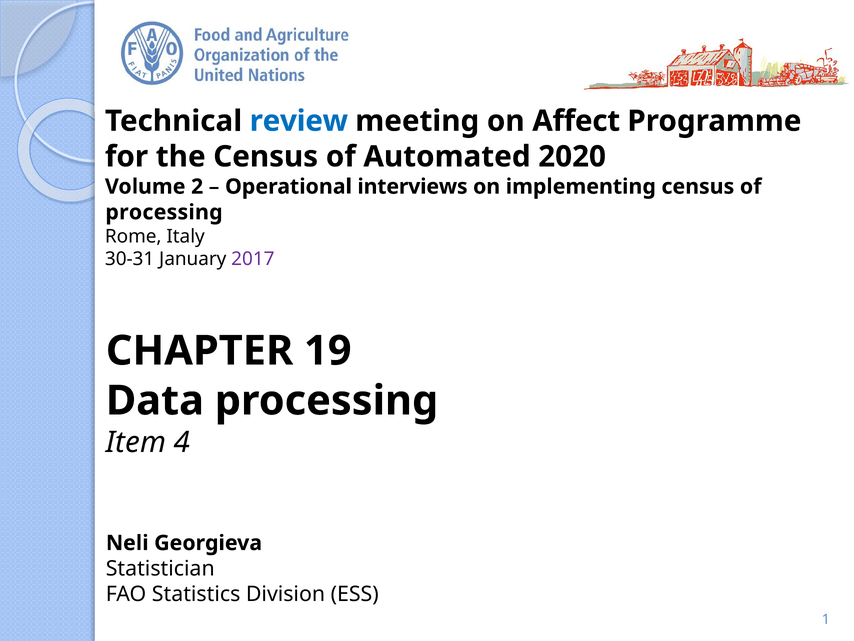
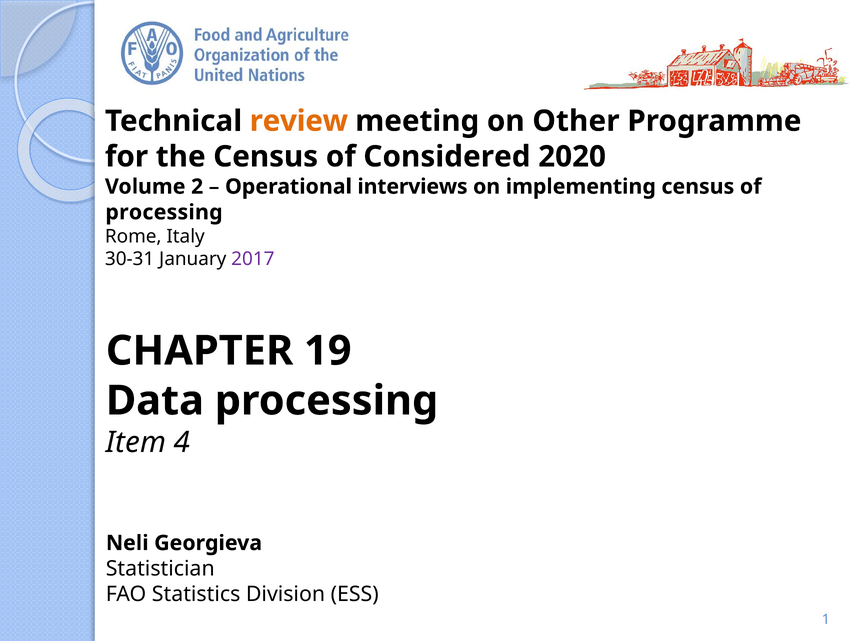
review colour: blue -> orange
Affect: Affect -> Other
Automated: Automated -> Considered
